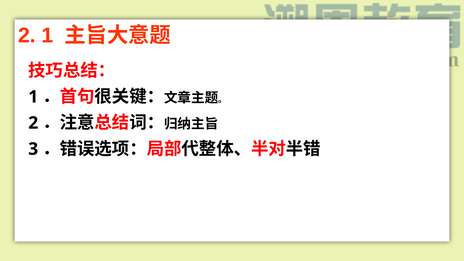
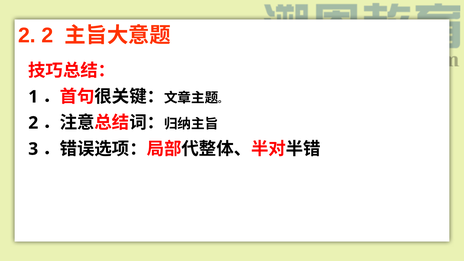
2 1: 1 -> 2
